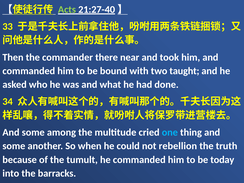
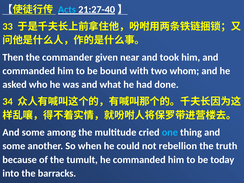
Acts colour: light green -> light blue
there: there -> given
taught: taught -> whom
